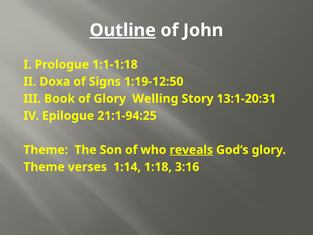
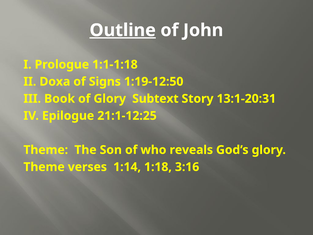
Welling: Welling -> Subtext
21:1-94:25: 21:1-94:25 -> 21:1-12:25
reveals underline: present -> none
